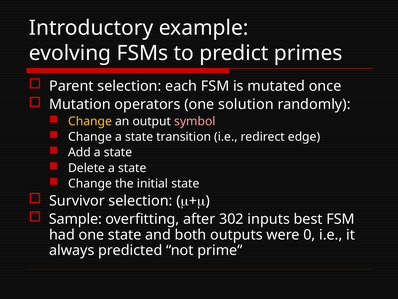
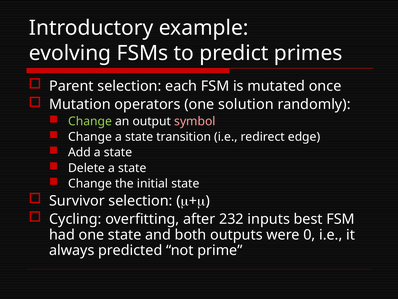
Change at (90, 121) colour: yellow -> light green
Sample: Sample -> Cycling
302: 302 -> 232
